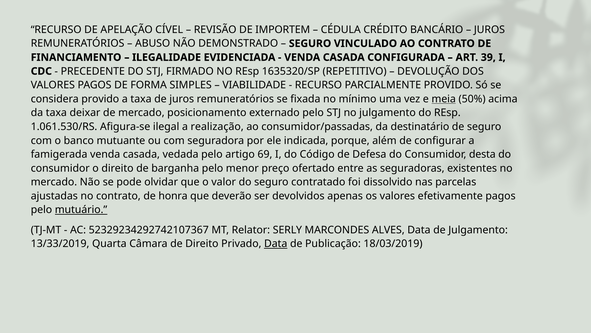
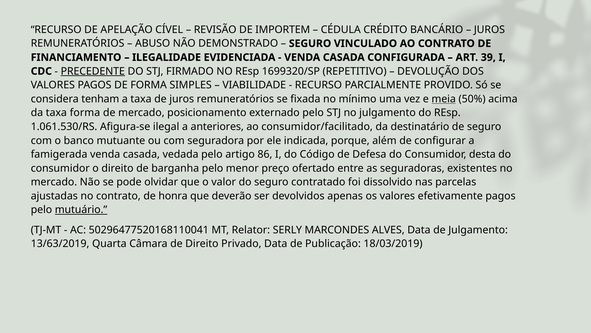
PRECEDENTE underline: none -> present
1635320/SP: 1635320/SP -> 1699320/SP
considera provido: provido -> tenham
taxa deixar: deixar -> forma
realização: realização -> anteriores
consumidor/passadas: consumidor/passadas -> consumidor/facilitado
69: 69 -> 86
52329234292742107367: 52329234292742107367 -> 50296477520168110041
13/33/2019: 13/33/2019 -> 13/63/2019
Data at (276, 243) underline: present -> none
